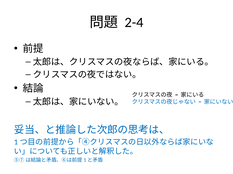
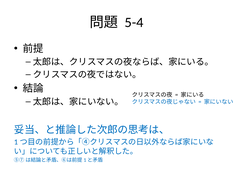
2-4: 2-4 -> 5-4
